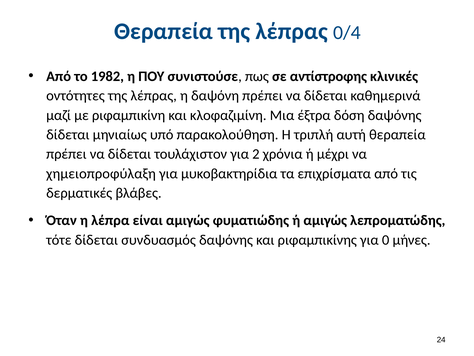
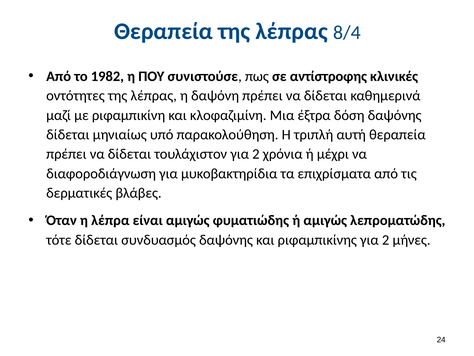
0/4: 0/4 -> 8/4
χημειοπροφύλαξη: χημειοπροφύλαξη -> διαφοροδιάγνωση
ριφαμπικίνης για 0: 0 -> 2
